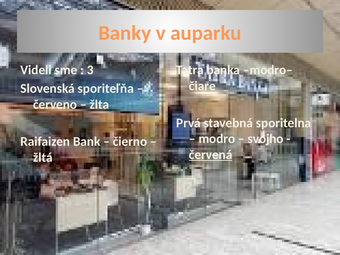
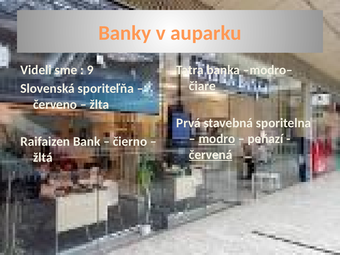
3: 3 -> 9
modro underline: none -> present
svojho: svojho -> peňazí
